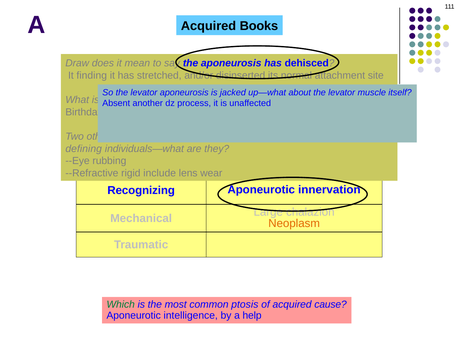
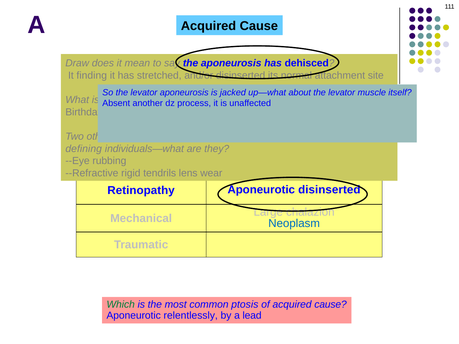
Books at (259, 26): Books -> Cause
include: include -> tendrils
Recognizing: Recognizing -> Retinopathy
Aponeurotic innervation: innervation -> disinserted
Neoplasm colour: orange -> blue
intelligence: intelligence -> relentlessly
help: help -> lead
